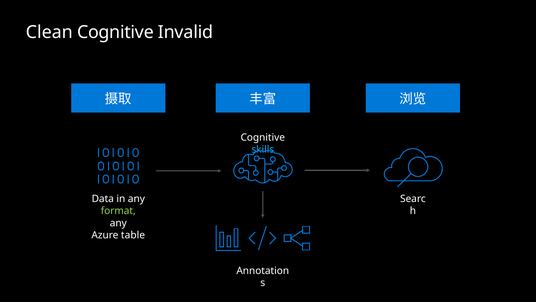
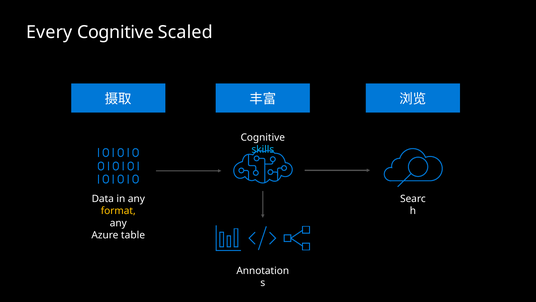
Clean: Clean -> Every
Invalid: Invalid -> Scaled
format colour: light green -> yellow
